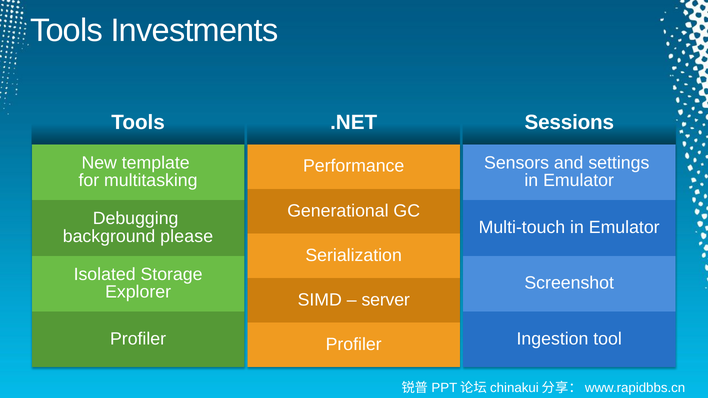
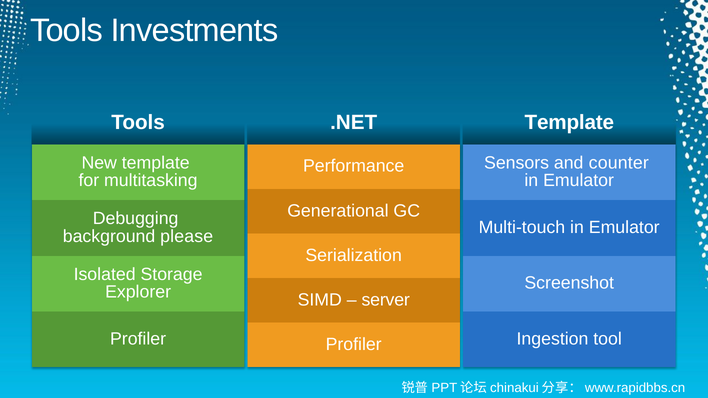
Sessions at (569, 123): Sessions -> Template
settings: settings -> counter
